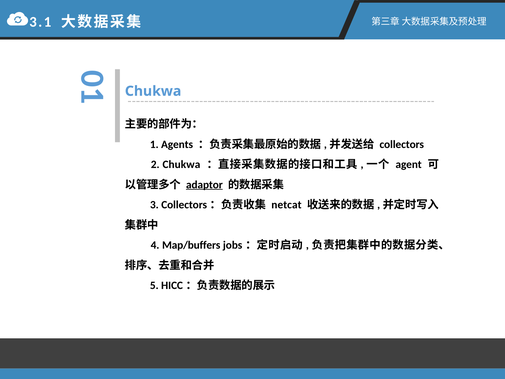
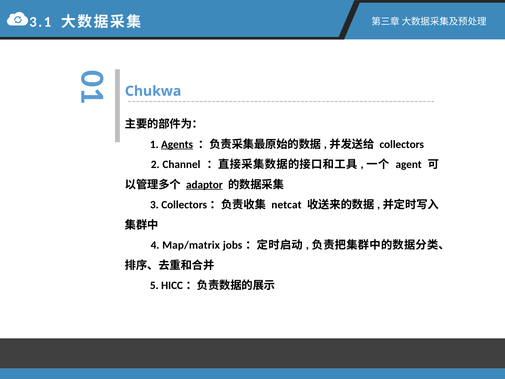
Agents underline: none -> present
2 Chukwa: Chukwa -> Channel
Map/buffers: Map/buffers -> Map/matrix
